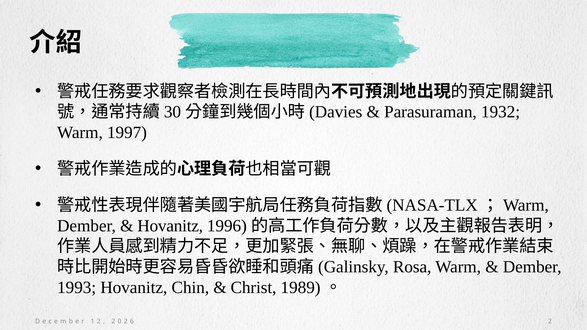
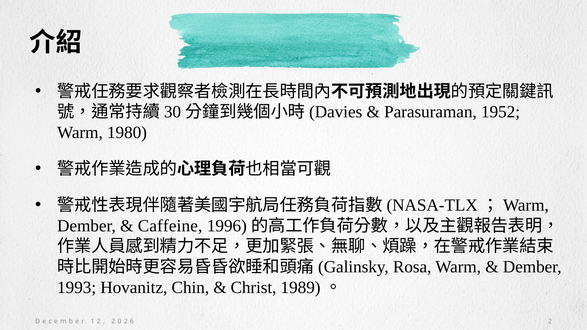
1932: 1932 -> 1952
1997: 1997 -> 1980
Hovanitz at (170, 226): Hovanitz -> Caffeine
